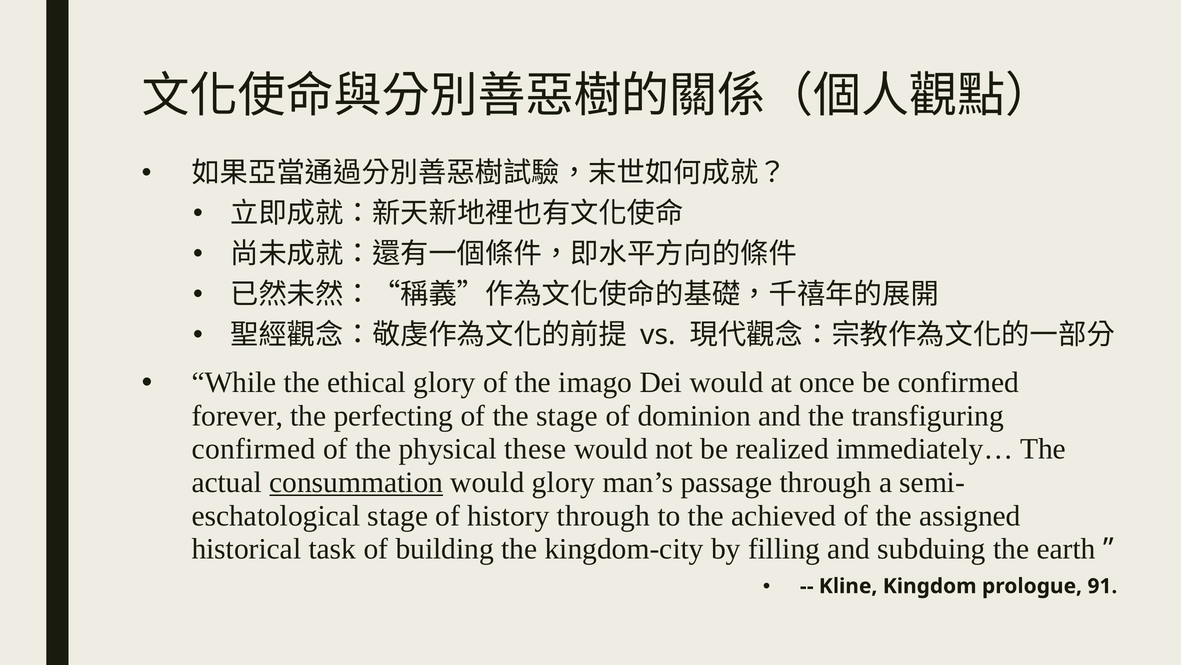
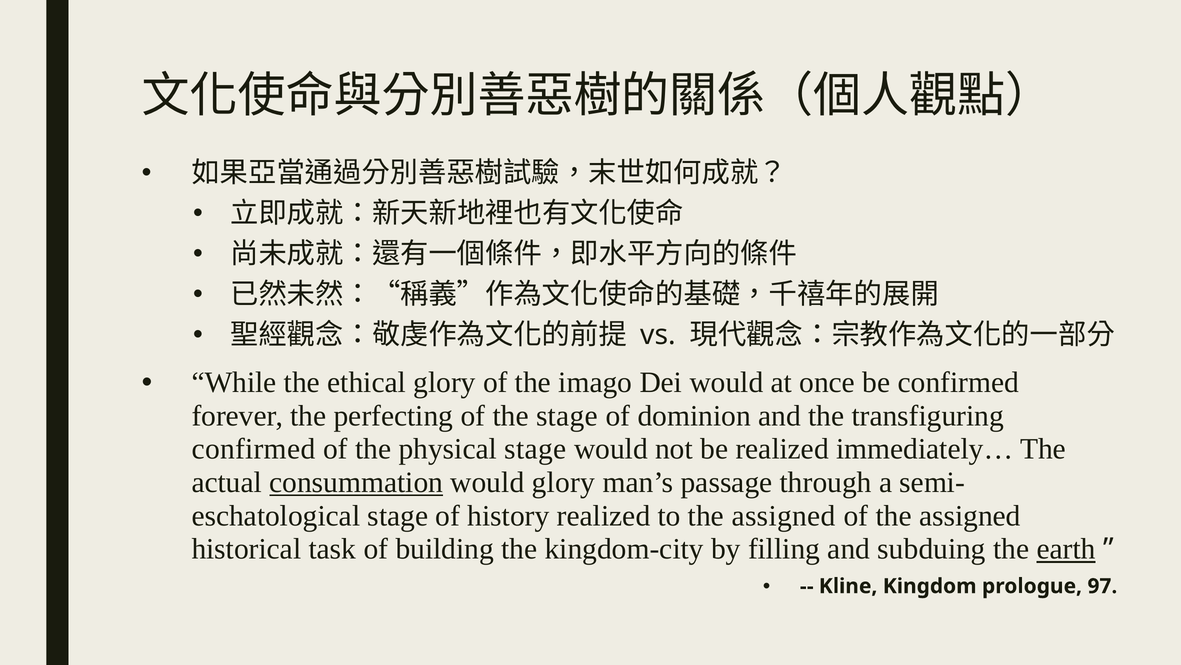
physical these: these -> stage
history through: through -> realized
to the achieved: achieved -> assigned
earth underline: none -> present
91: 91 -> 97
